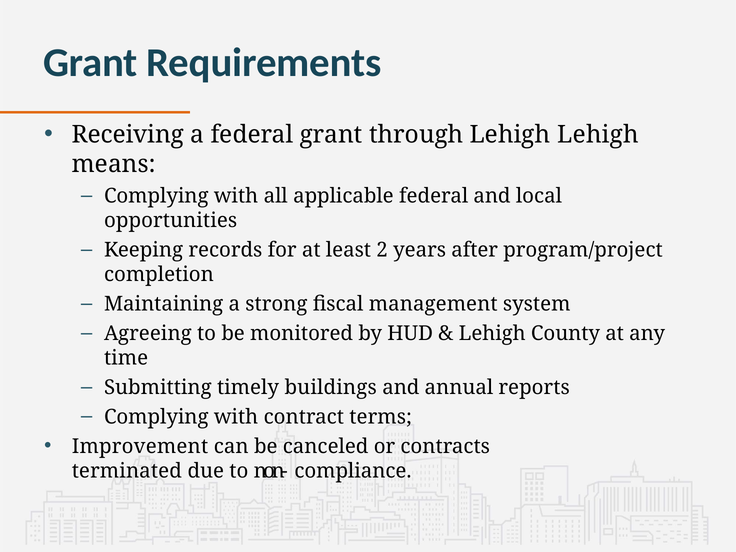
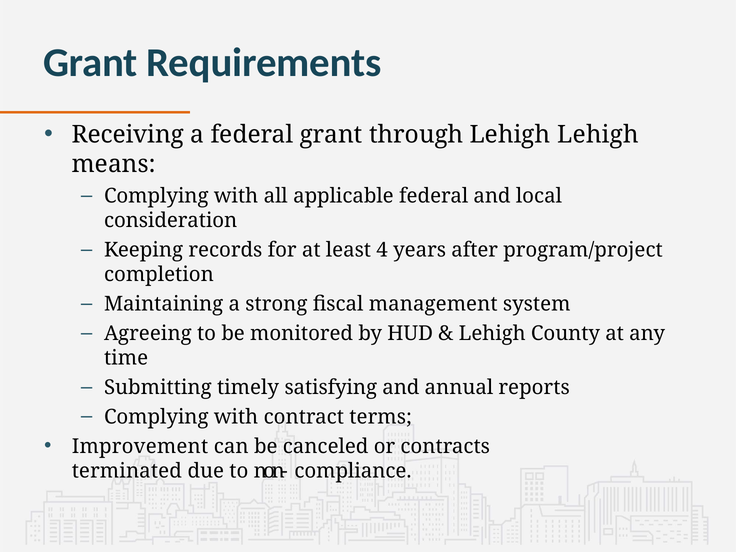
opportunities: opportunities -> consideration
2: 2 -> 4
buildings: buildings -> satisfying
